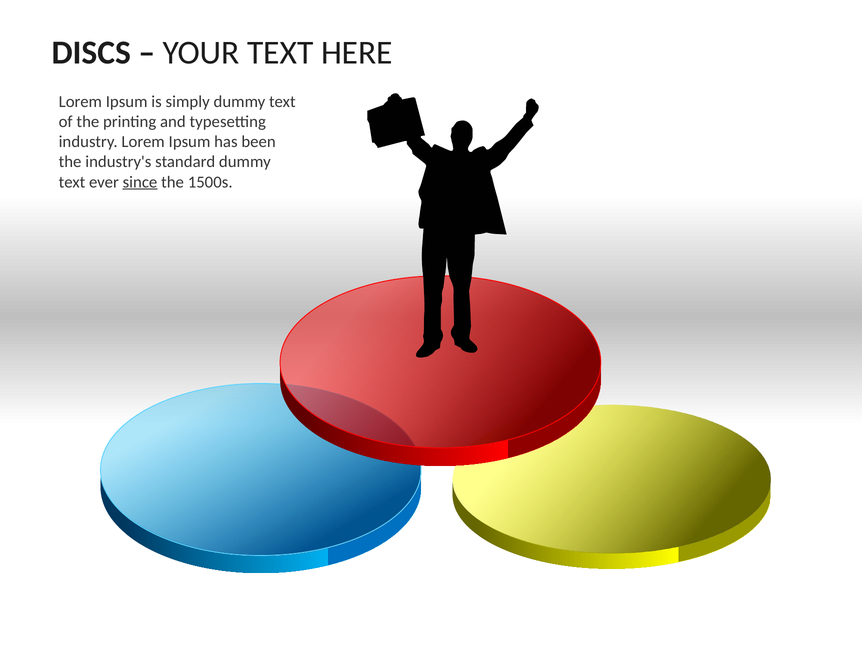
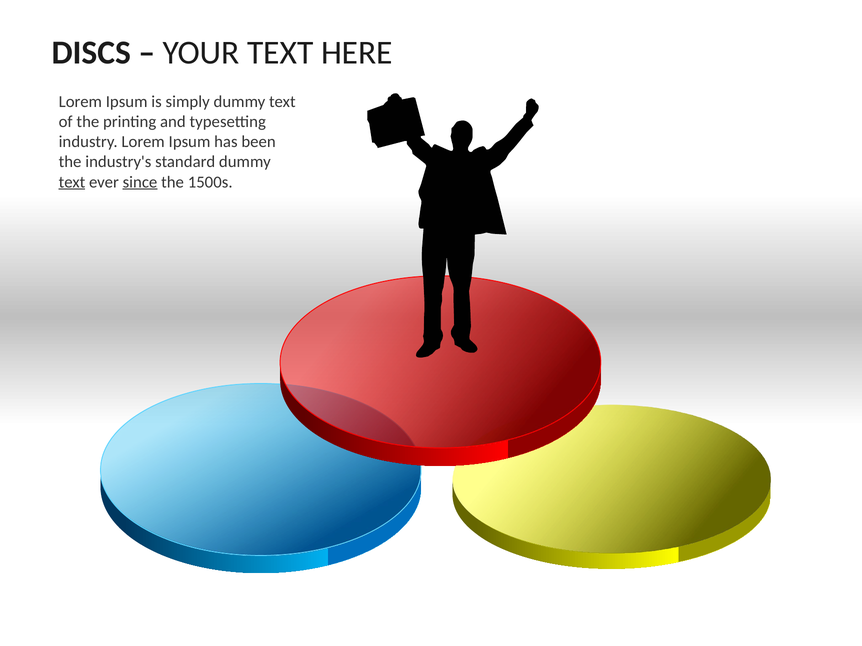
text at (72, 182) underline: none -> present
